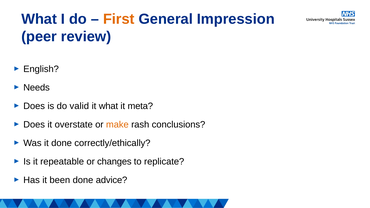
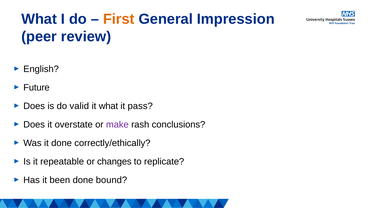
Needs: Needs -> Future
meta: meta -> pass
make colour: orange -> purple
advice: advice -> bound
